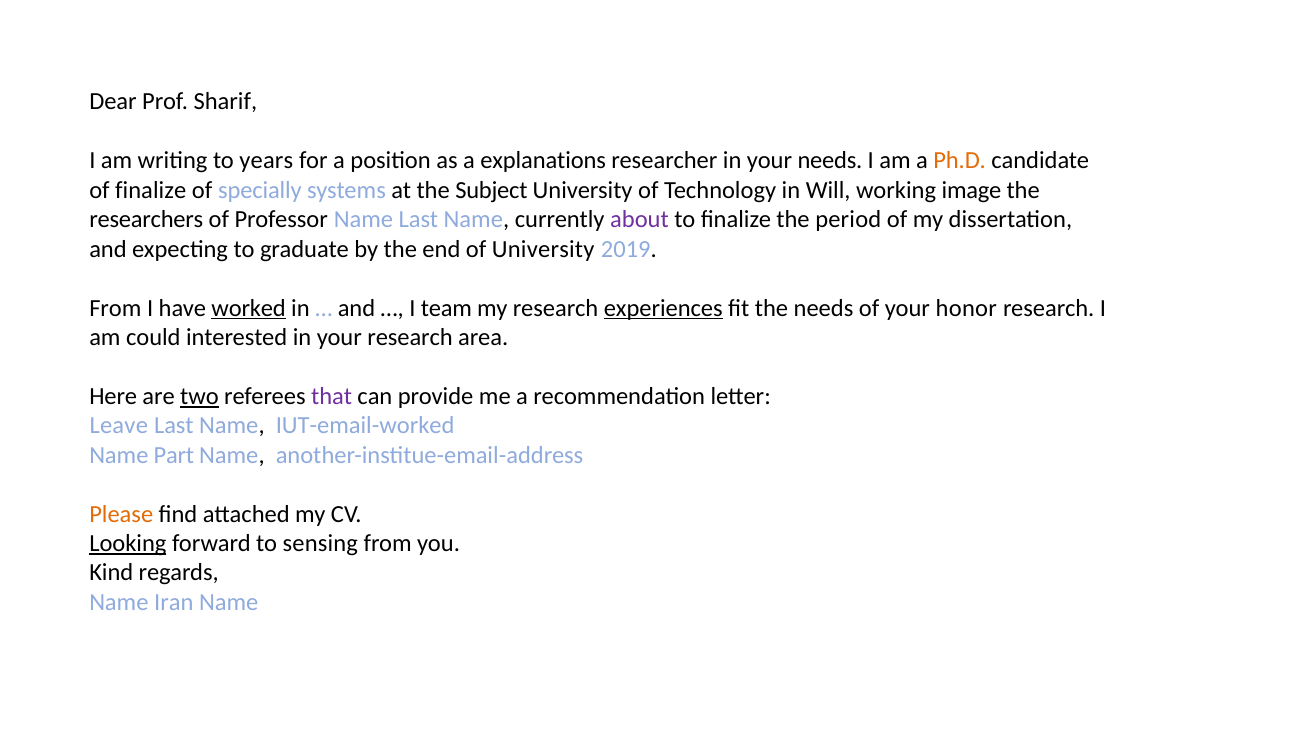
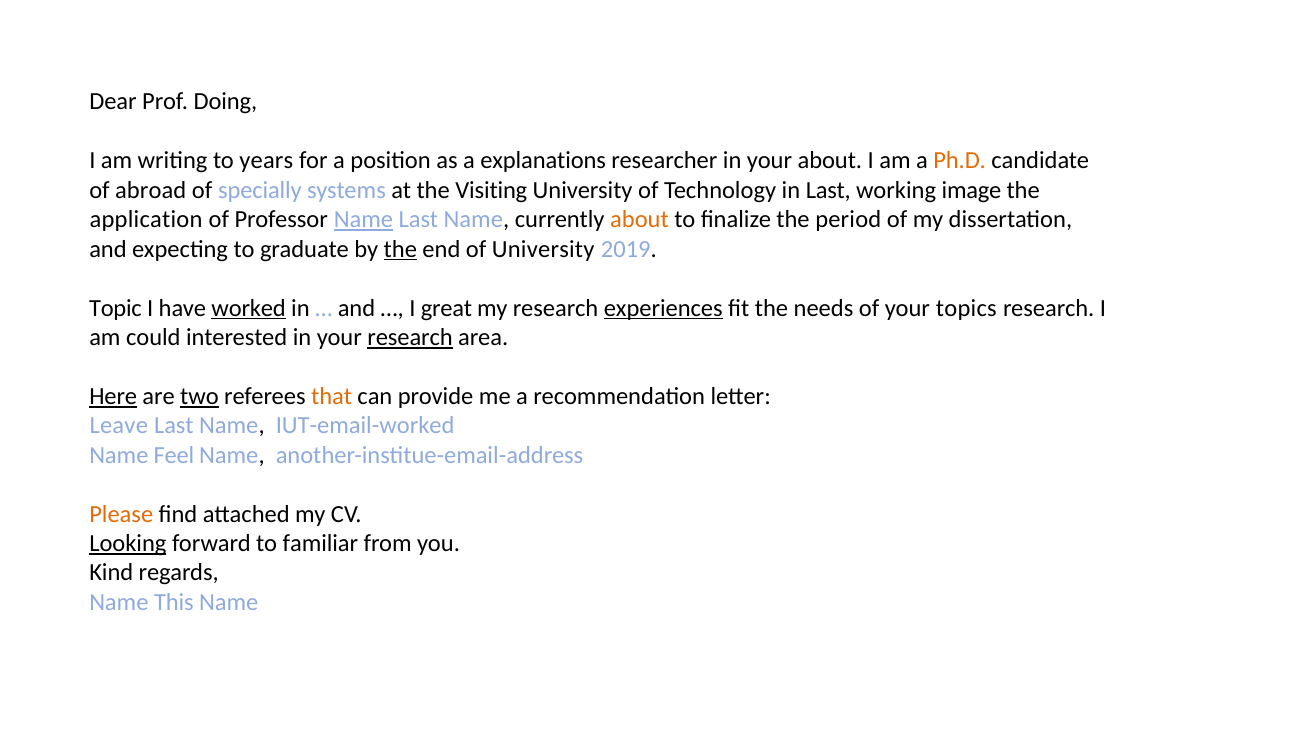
Sharif: Sharif -> Doing
your needs: needs -> about
of finalize: finalize -> abroad
Subject: Subject -> Visiting
in Will: Will -> Last
researchers: researchers -> application
Name at (363, 220) underline: none -> present
about at (639, 220) colour: purple -> orange
the at (400, 249) underline: none -> present
From at (115, 308): From -> Topic
team: team -> great
honor: honor -> topics
research at (410, 337) underline: none -> present
Here underline: none -> present
that colour: purple -> orange
Part: Part -> Feel
sensing: sensing -> familiar
Iran: Iran -> This
